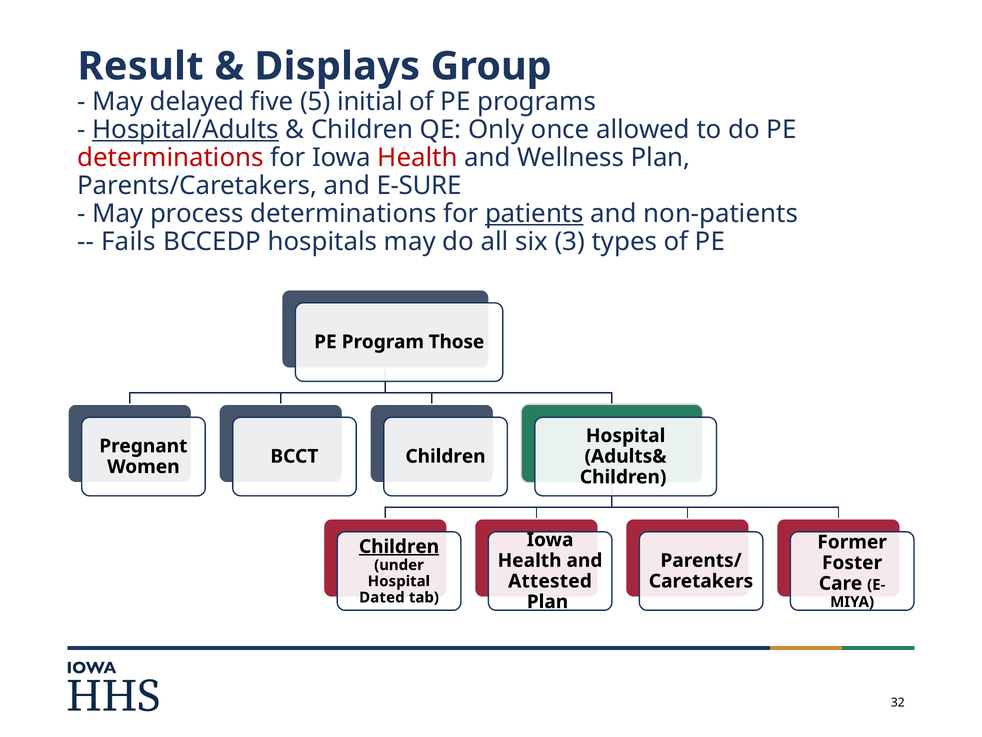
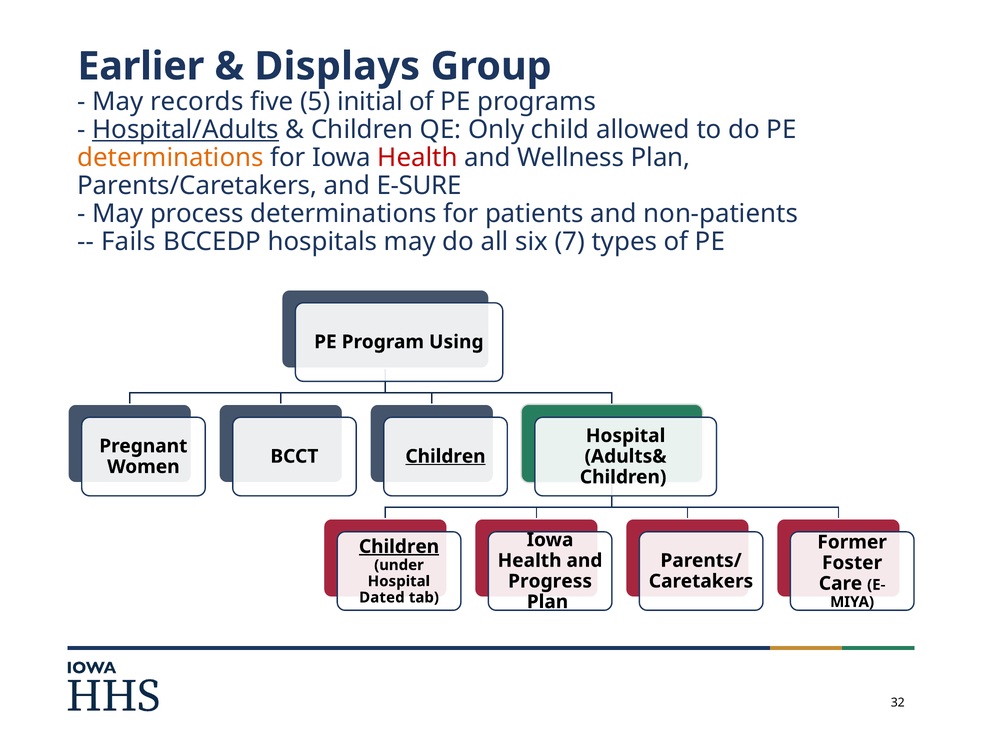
Result: Result -> Earlier
delayed: delayed -> records
once: once -> child
determinations at (170, 158) colour: red -> orange
patients underline: present -> none
3: 3 -> 7
Those: Those -> Using
Children at (445, 456) underline: none -> present
Attested: Attested -> Progress
